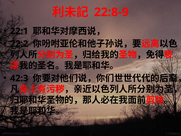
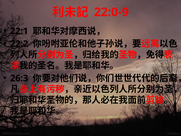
22:8-9: 22:8-9 -> 22:0-9
42:3: 42:3 -> 26:3
